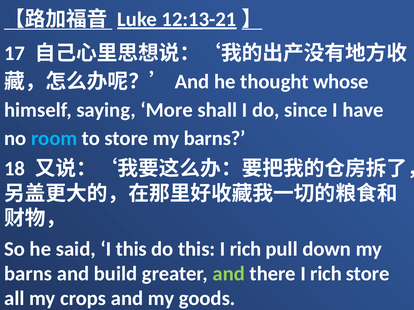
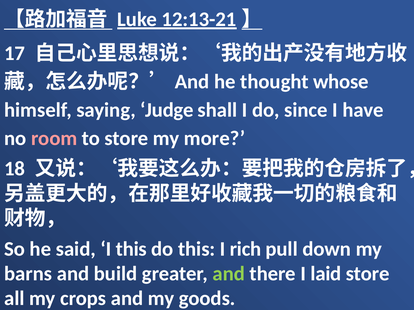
More: More -> Judge
room colour: light blue -> pink
store my barns: barns -> more
there I rich: rich -> laid
